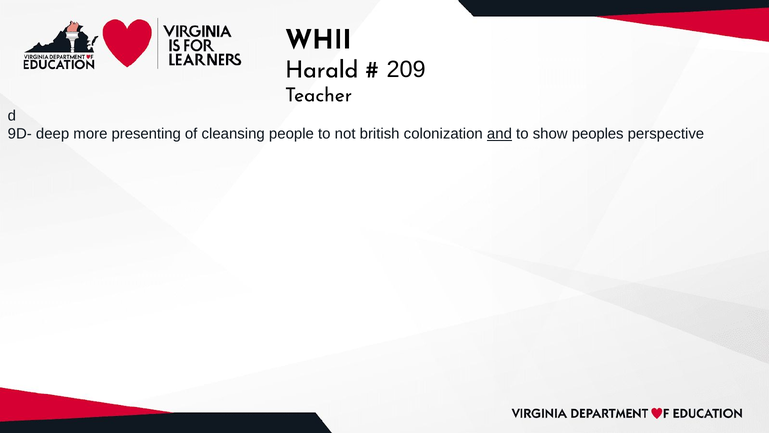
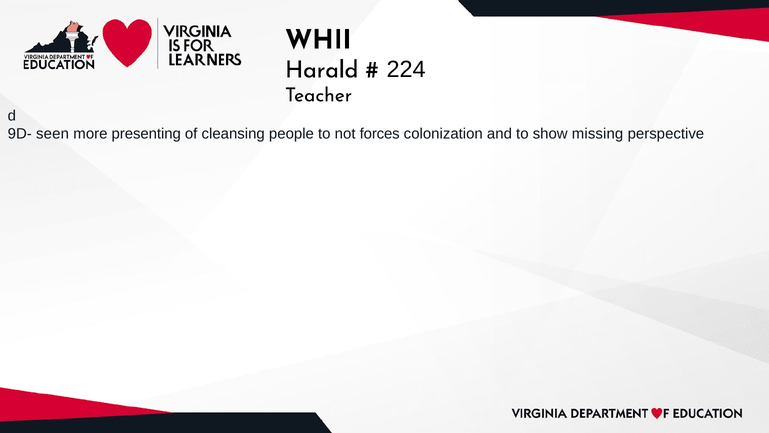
209: 209 -> 224
deep: deep -> seen
british: british -> forces
and underline: present -> none
peoples: peoples -> missing
